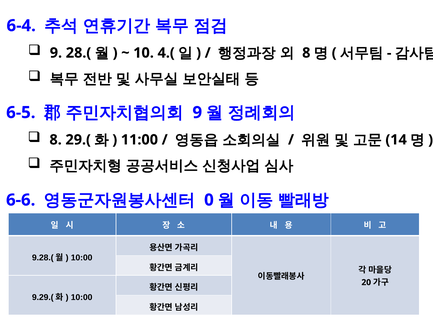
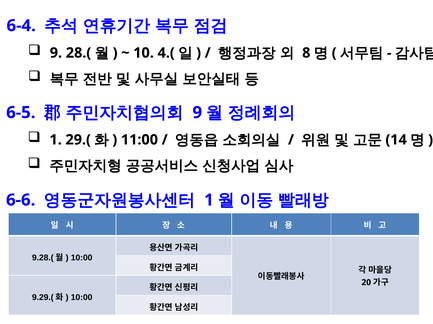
8 at (56, 140): 8 -> 1
0 at (209, 200): 0 -> 1
